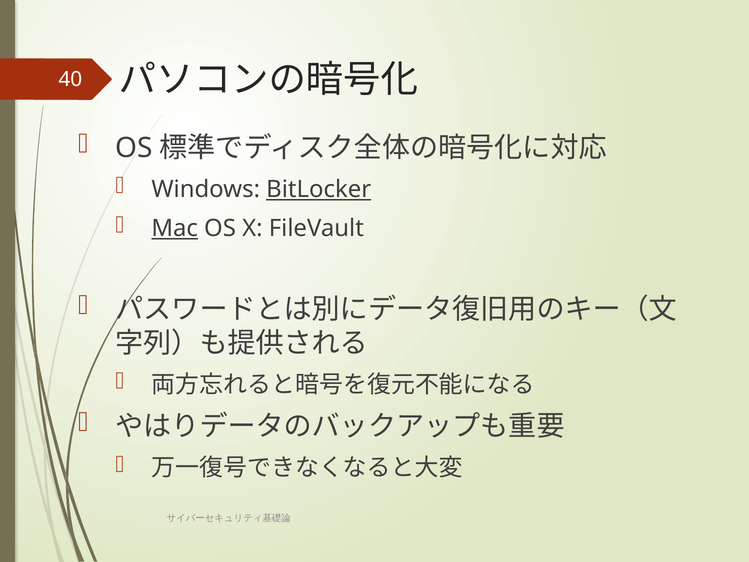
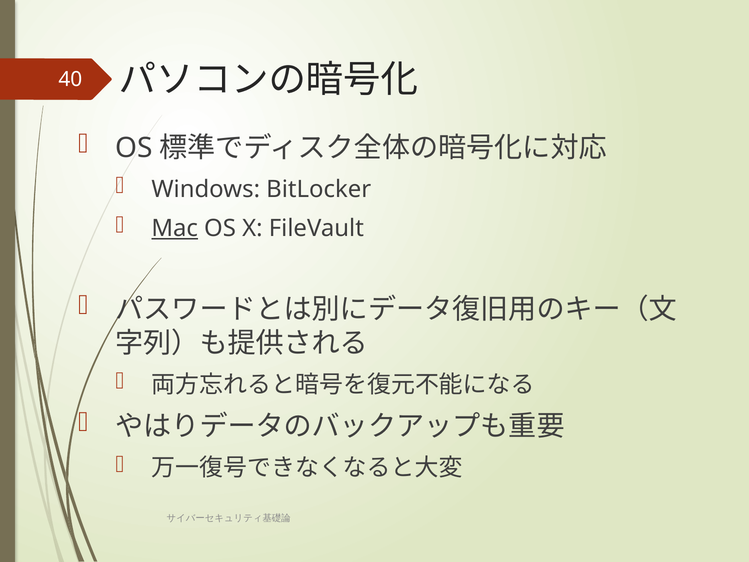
BitLocker underline: present -> none
